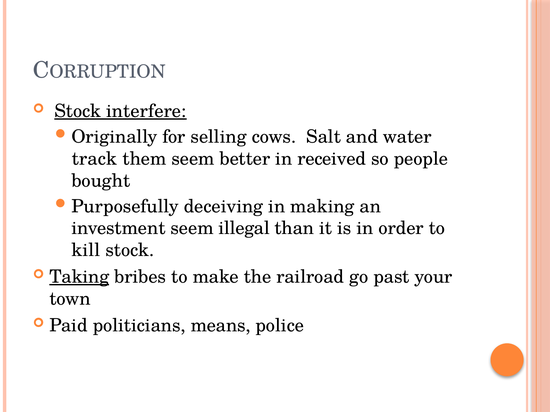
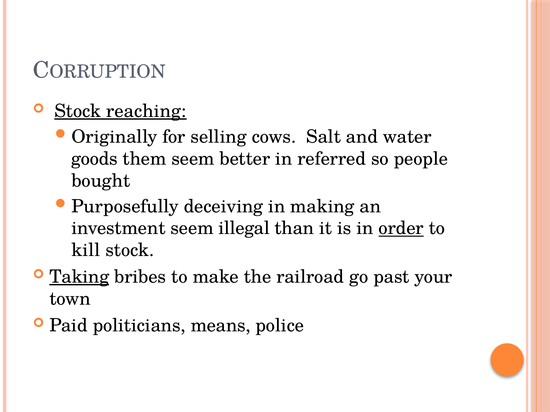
interfere: interfere -> reaching
track: track -> goods
received: received -> referred
order underline: none -> present
